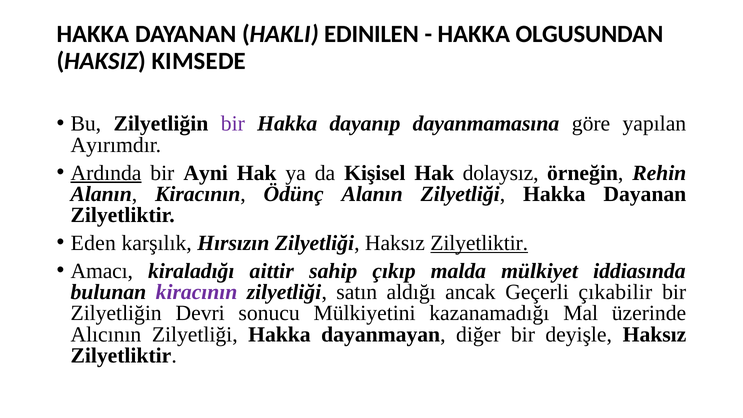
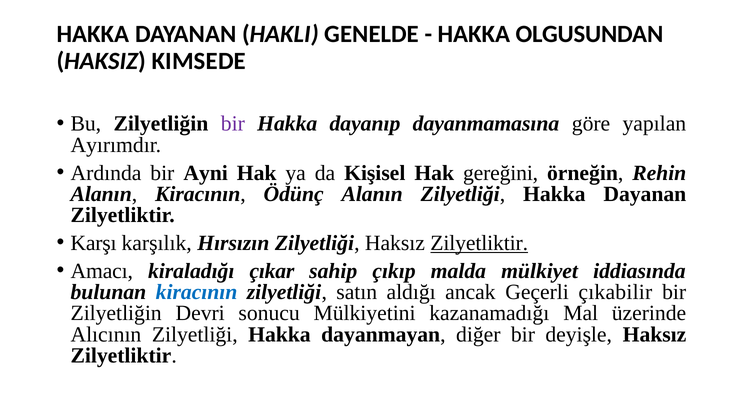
EDINILEN: EDINILEN -> GENELDE
Ardında underline: present -> none
dolaysız: dolaysız -> gereğini
Eden: Eden -> Karşı
aittir: aittir -> çıkar
kiracının at (197, 292) colour: purple -> blue
